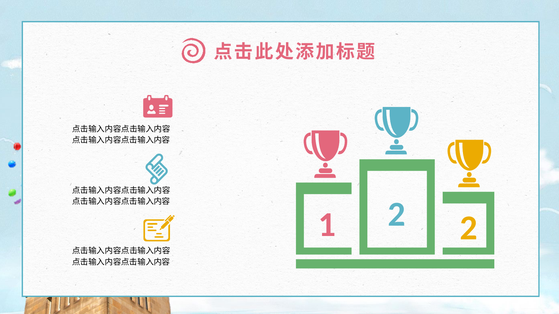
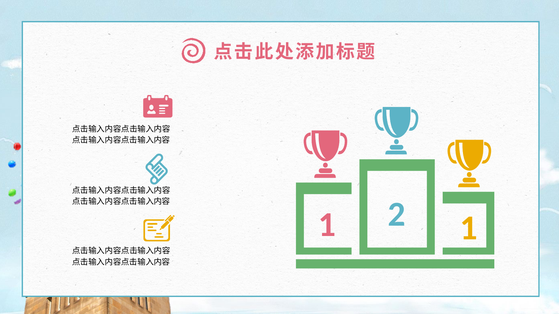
2 2: 2 -> 1
